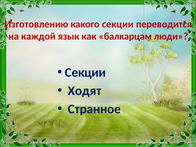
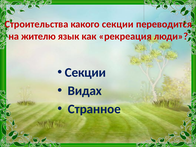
Изготовлению: Изготовлению -> Строительства
каждой: каждой -> жителю
балкарцам: балкарцам -> рекреация
Ходят: Ходят -> Видах
